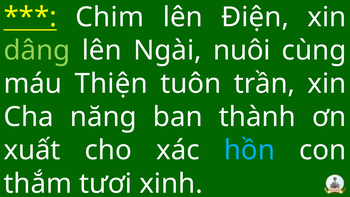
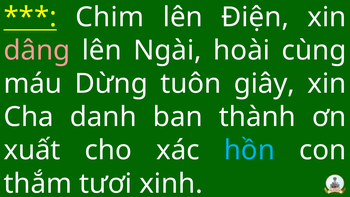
dâng colour: light green -> pink
nuôi: nuôi -> hoài
Thiện: Thiện -> Dừng
trần: trần -> giây
năng: năng -> danh
